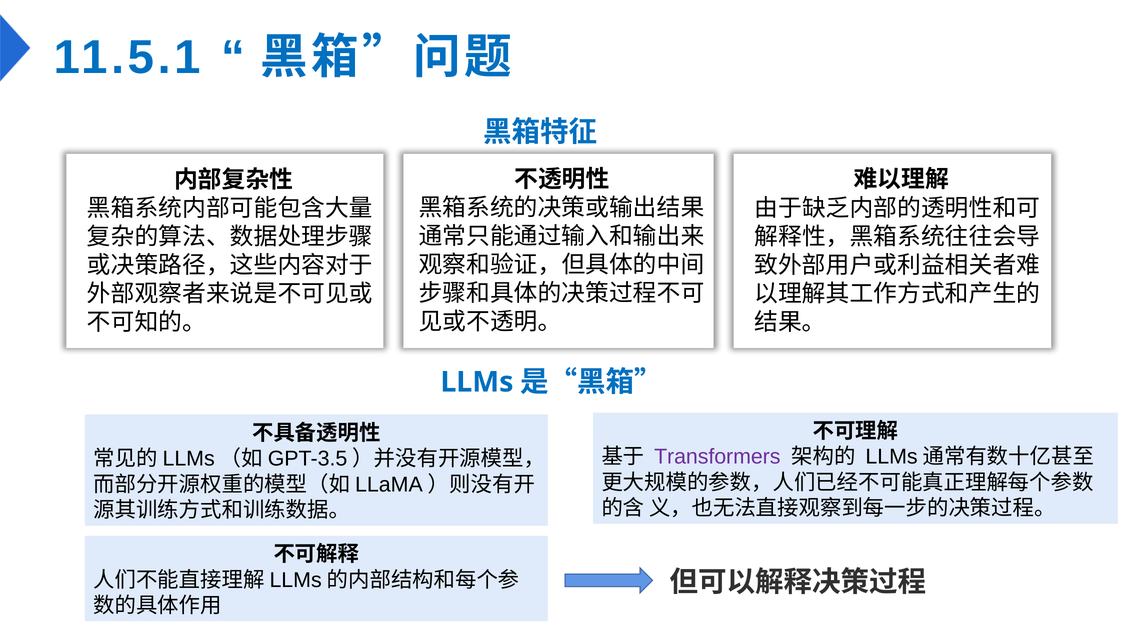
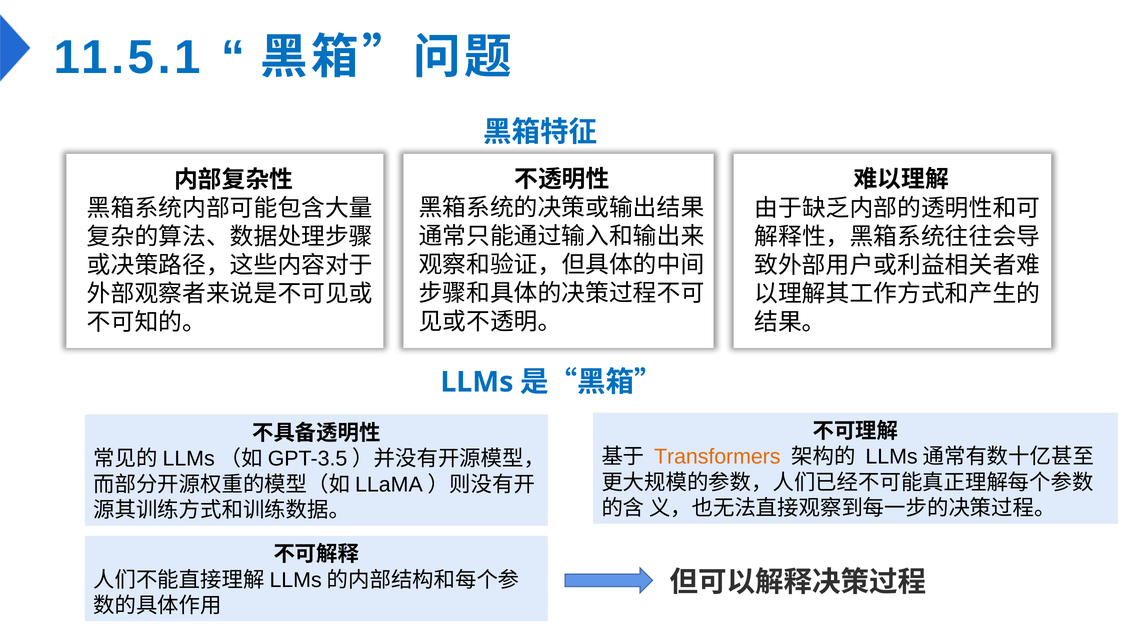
Transformers colour: purple -> orange
